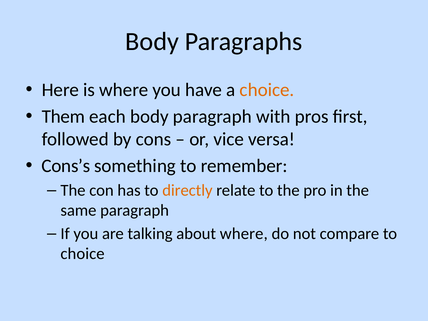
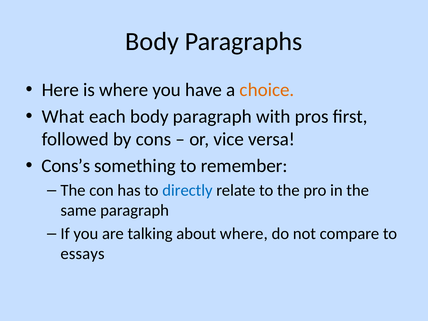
Them: Them -> What
directly colour: orange -> blue
choice at (83, 254): choice -> essays
